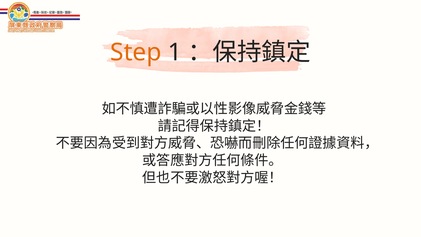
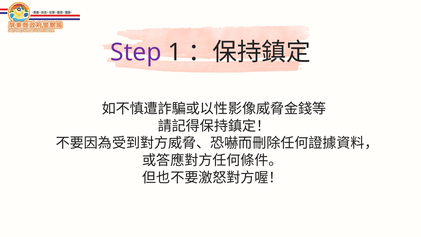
Step colour: orange -> purple
